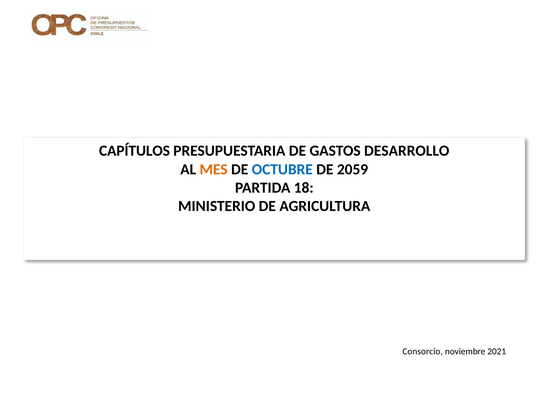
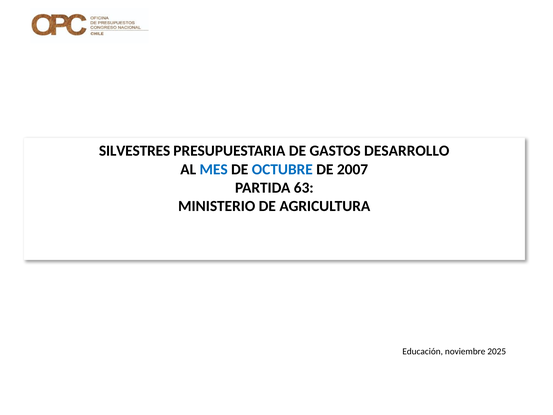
CAPÍTULOS: CAPÍTULOS -> SILVESTRES
MES colour: orange -> blue
2059: 2059 -> 2007
18: 18 -> 63
Consorcio: Consorcio -> Educación
2021: 2021 -> 2025
